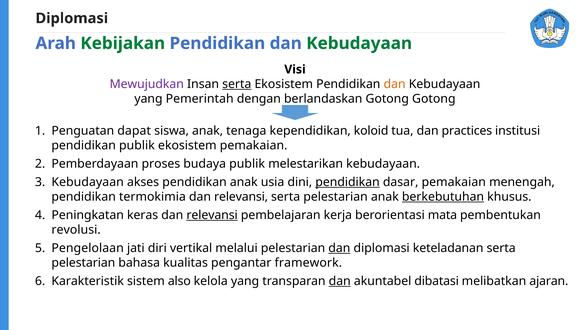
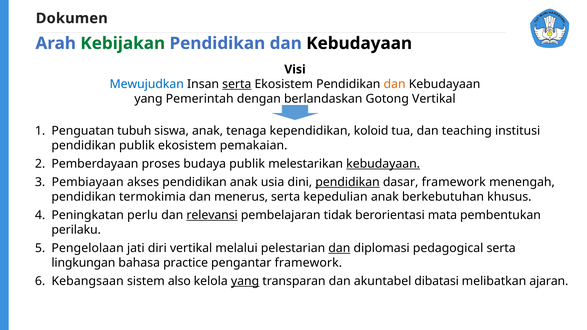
Diplomasi at (72, 18): Diplomasi -> Dokumen
Kebudayaan at (359, 43) colour: green -> black
Mewujudkan colour: purple -> blue
Gotong Gotong: Gotong -> Vertikal
dapat: dapat -> tubuh
practices: practices -> teaching
kebudayaan at (383, 164) underline: none -> present
Kebudayaan at (88, 182): Kebudayaan -> Pembiayaan
dasar pemakaian: pemakaian -> framework
relevansi at (241, 197): relevansi -> menerus
pelestarian at (336, 197): pelestarian -> kepedulian
berkebutuhan underline: present -> none
keras: keras -> perlu
kerja: kerja -> tidak
revolusi: revolusi -> perilaku
keteladanan: keteladanan -> pedagogical
pelestarian at (83, 263): pelestarian -> lingkungan
kualitas: kualitas -> practice
Karakteristik: Karakteristik -> Kebangsaan
yang at (245, 281) underline: none -> present
dan at (340, 281) underline: present -> none
